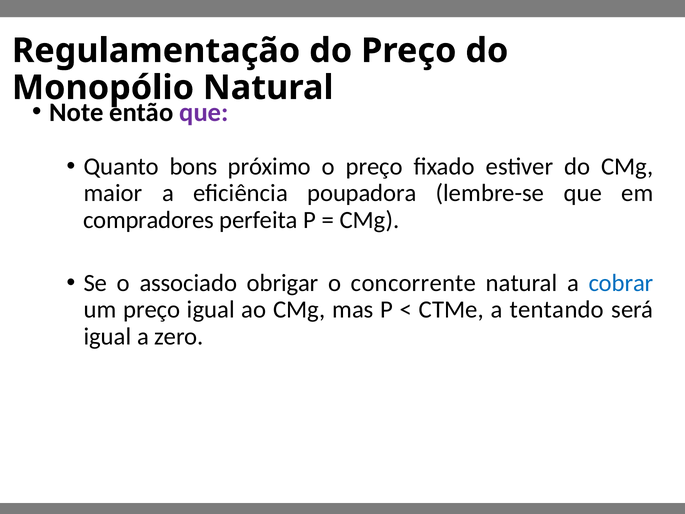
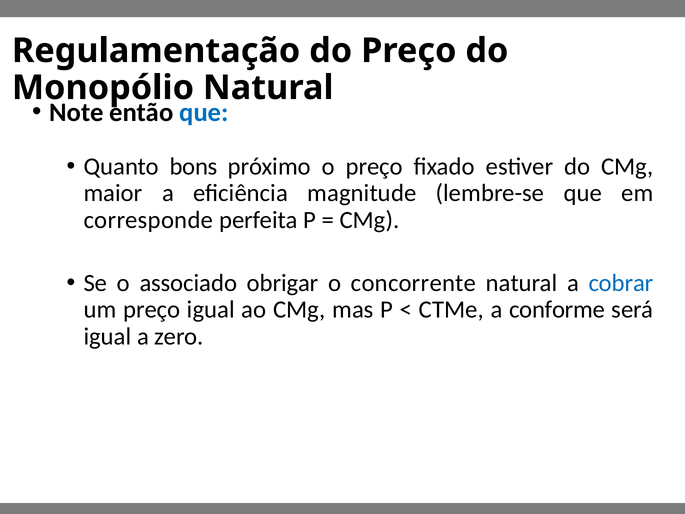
que at (204, 112) colour: purple -> blue
poupadora: poupadora -> magnitude
compradores: compradores -> corresponde
tentando: tentando -> conforme
